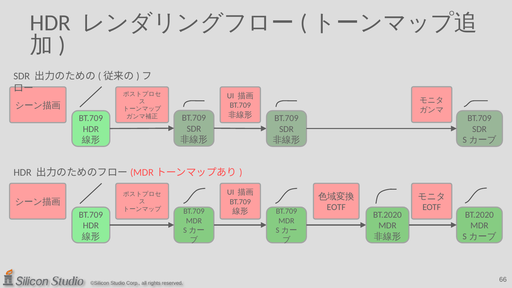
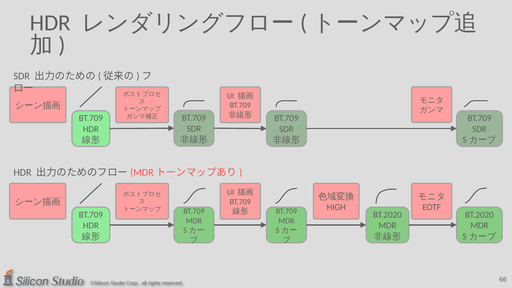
EOTF at (336, 207): EOTF -> HIGH
